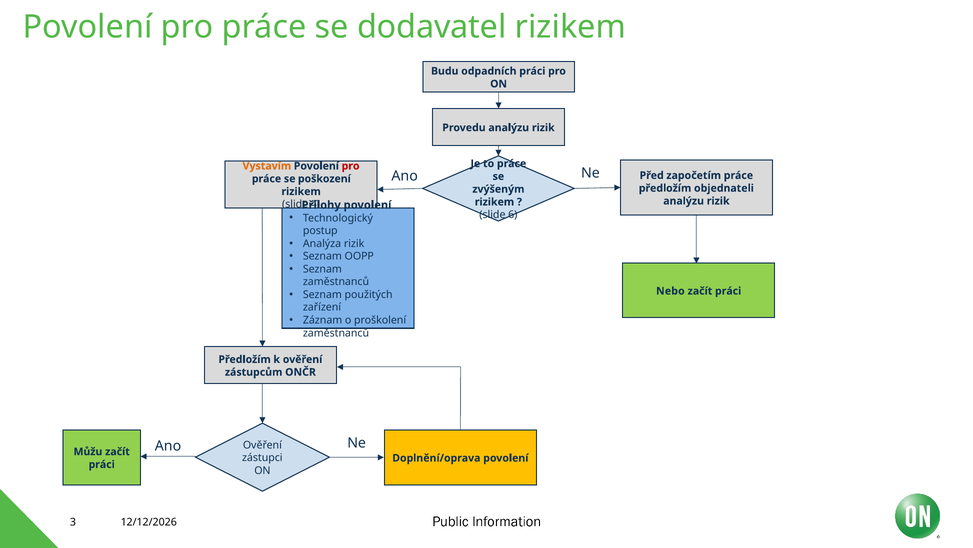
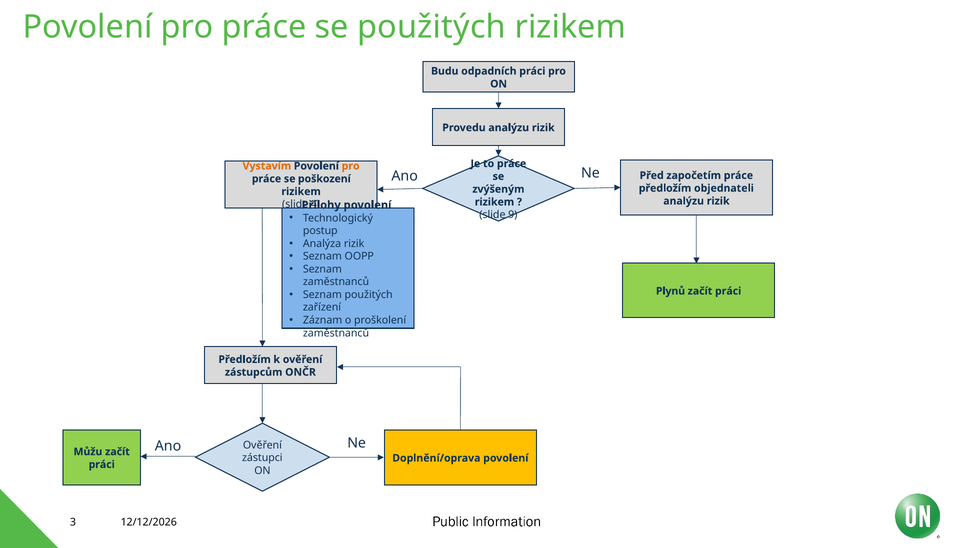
se dodavatel: dodavatel -> použitých
pro at (351, 166) colour: red -> orange
6: 6 -> 9
Nebo: Nebo -> Plynů
